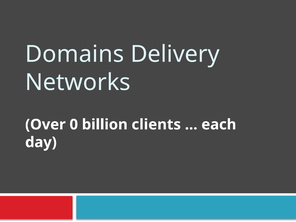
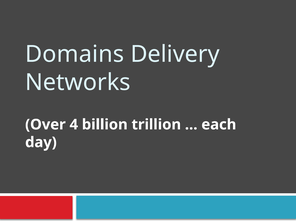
0: 0 -> 4
clients: clients -> trillion
